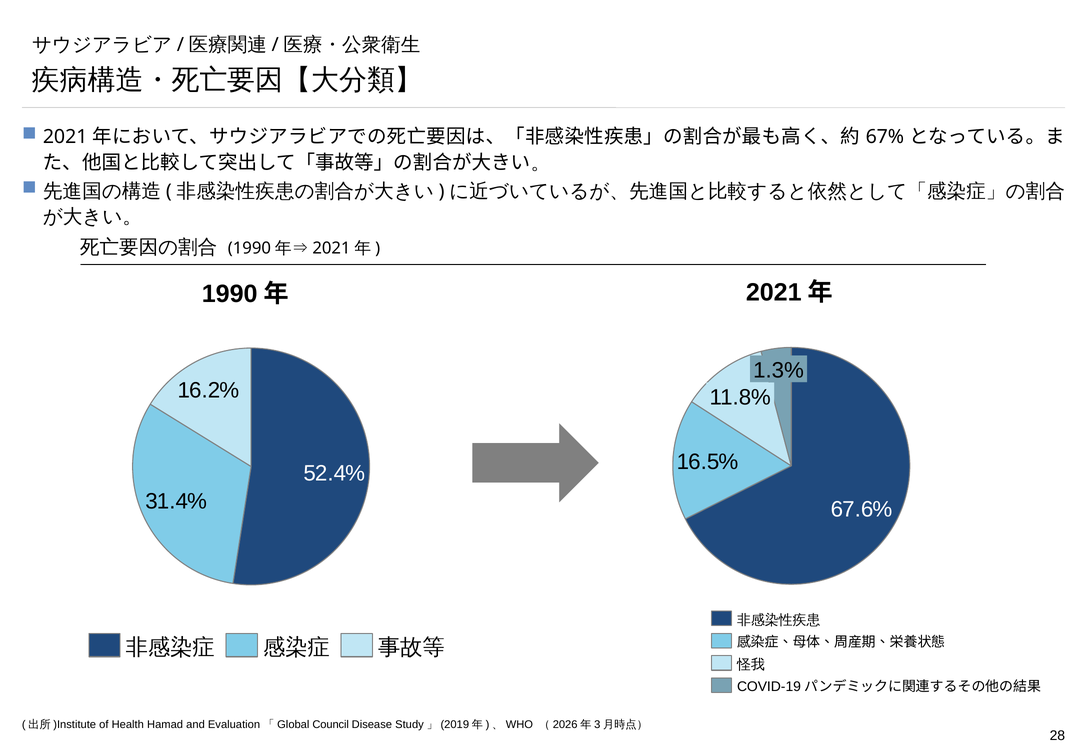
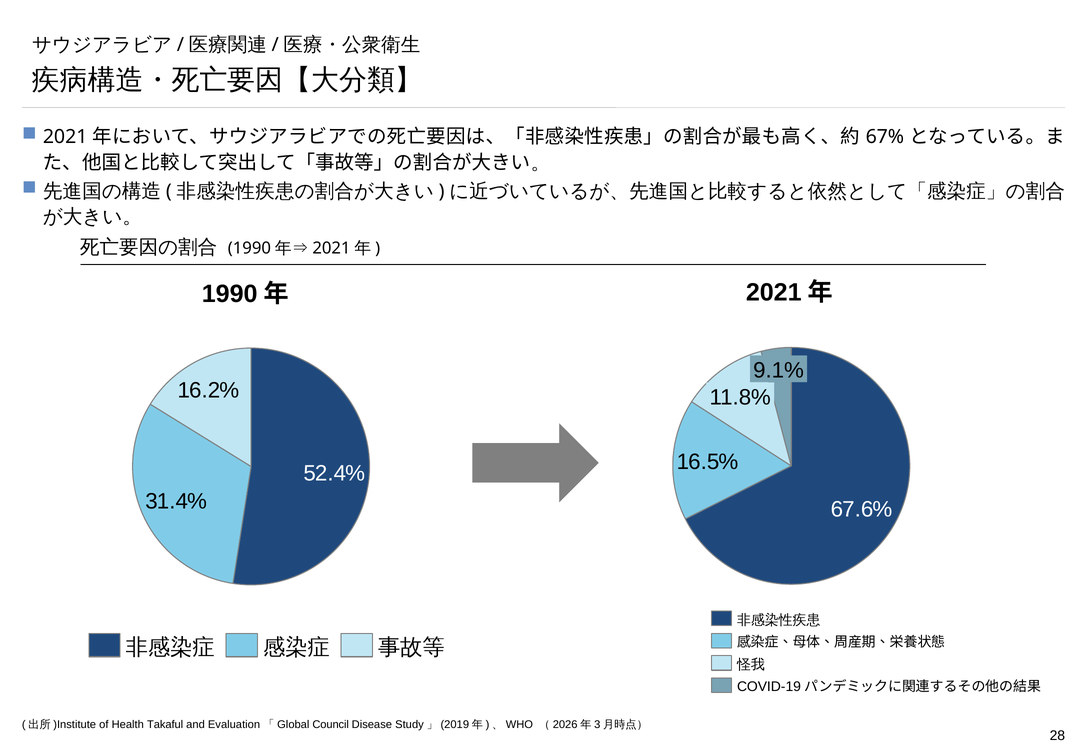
1.3%: 1.3% -> 9.1%
Hamad: Hamad -> Takaful
